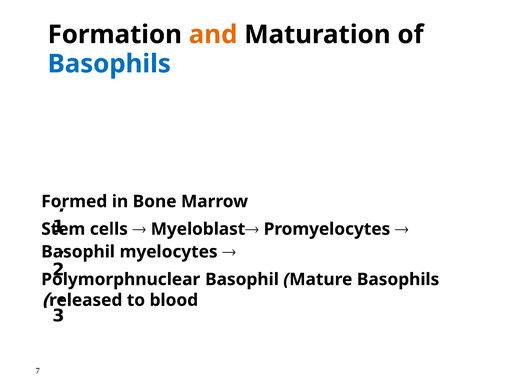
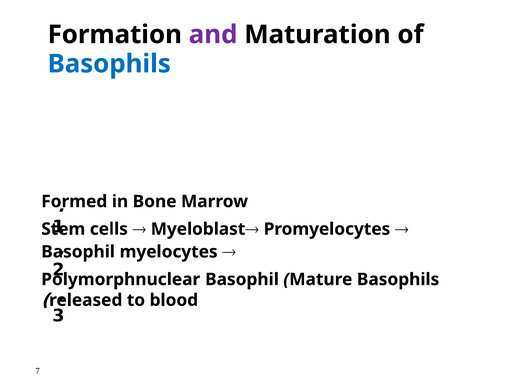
and colour: orange -> purple
